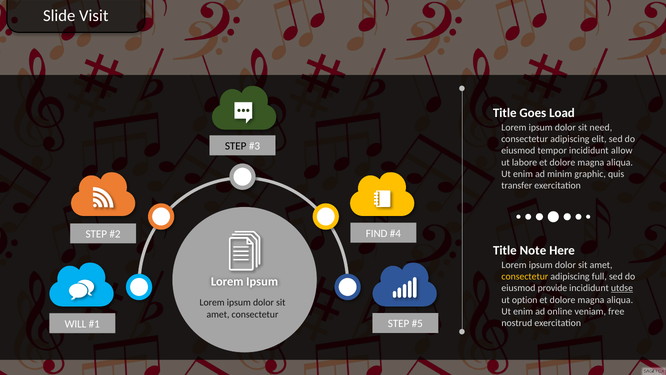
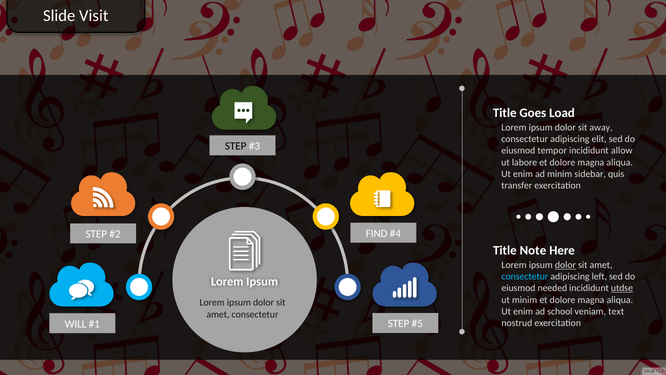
need: need -> away
graphic: graphic -> sidebar
dolor at (565, 265) underline: none -> present
consectetur at (525, 276) colour: yellow -> light blue
full: full -> left
provide: provide -> needed
ut option: option -> minim
online: online -> school
free: free -> text
